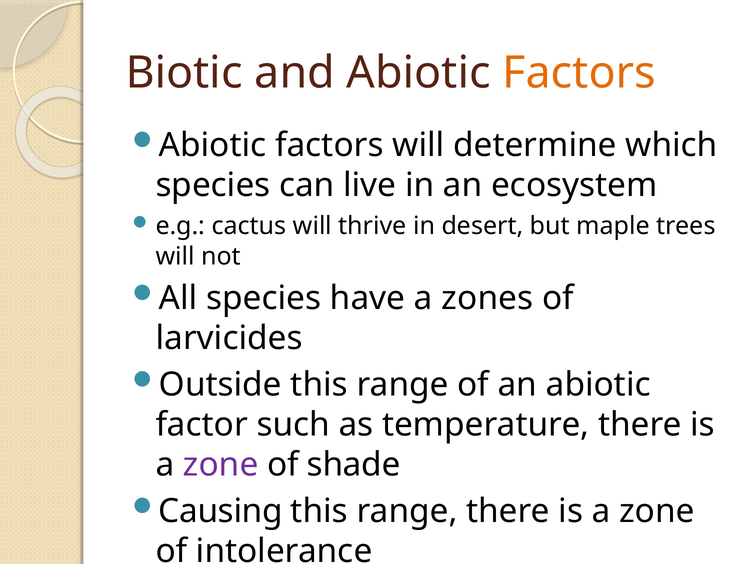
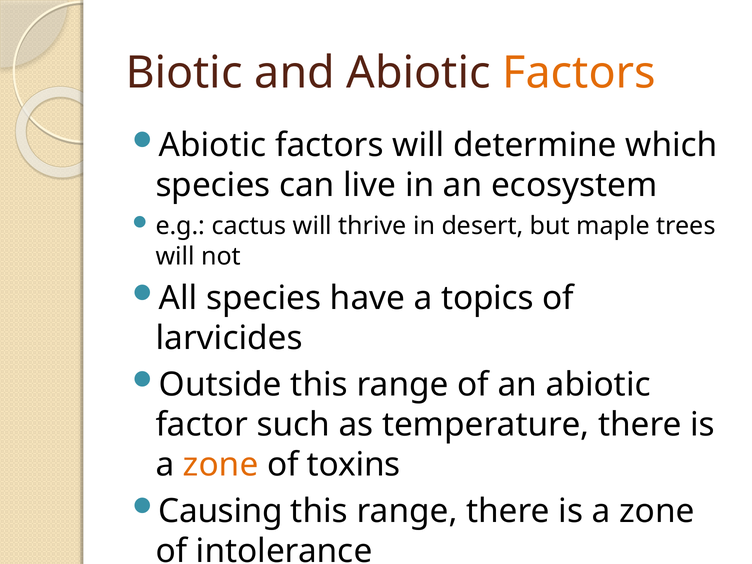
zones: zones -> topics
zone at (221, 465) colour: purple -> orange
shade: shade -> toxins
